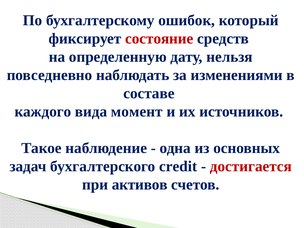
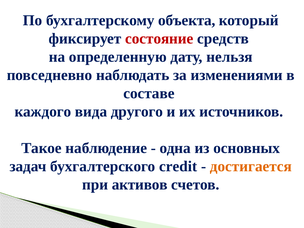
ошибок: ошибок -> объекта
момент: момент -> другого
достигается colour: red -> orange
